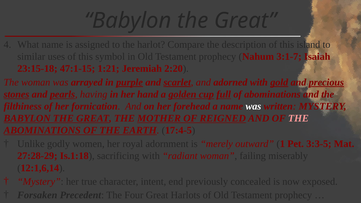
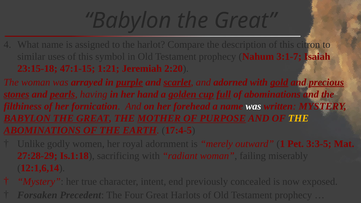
island: island -> citron
REIGNED: REIGNED -> PURPOSE
THE at (298, 118) colour: pink -> yellow
